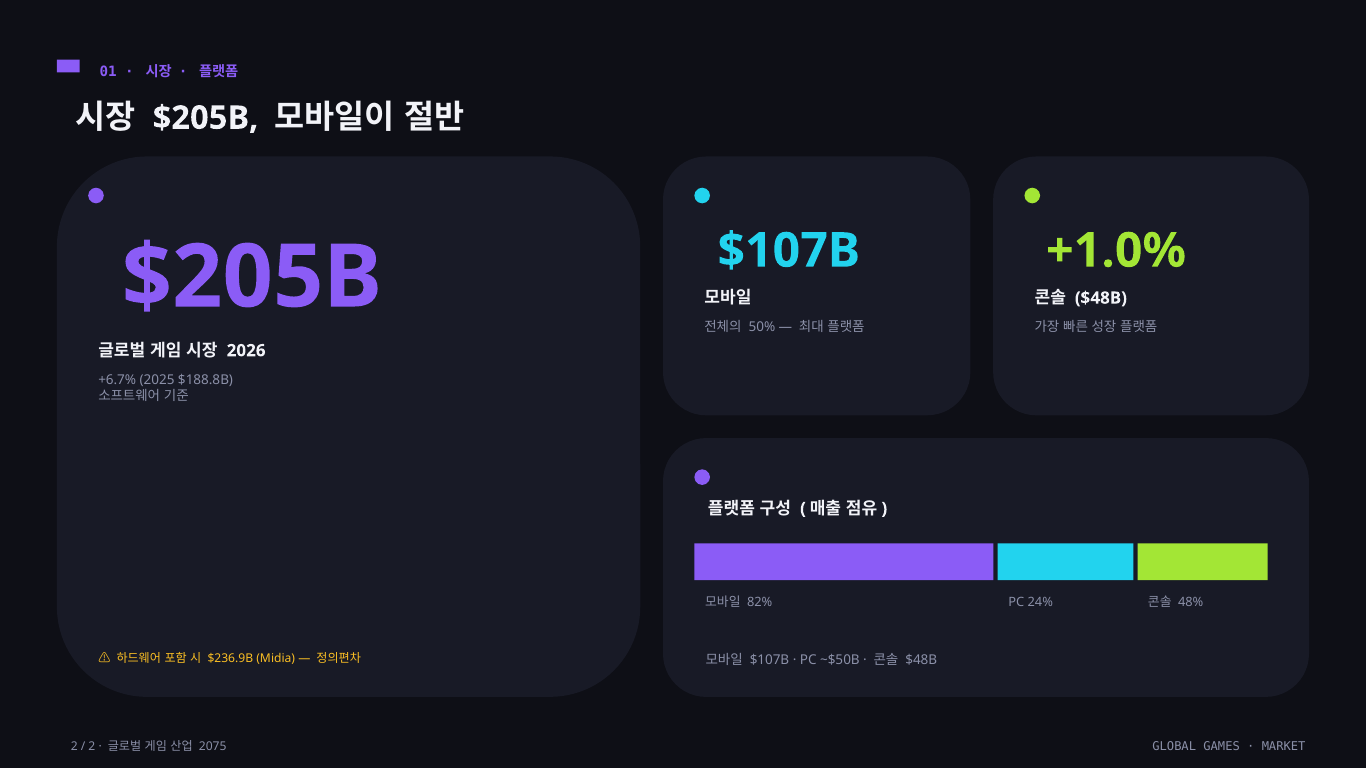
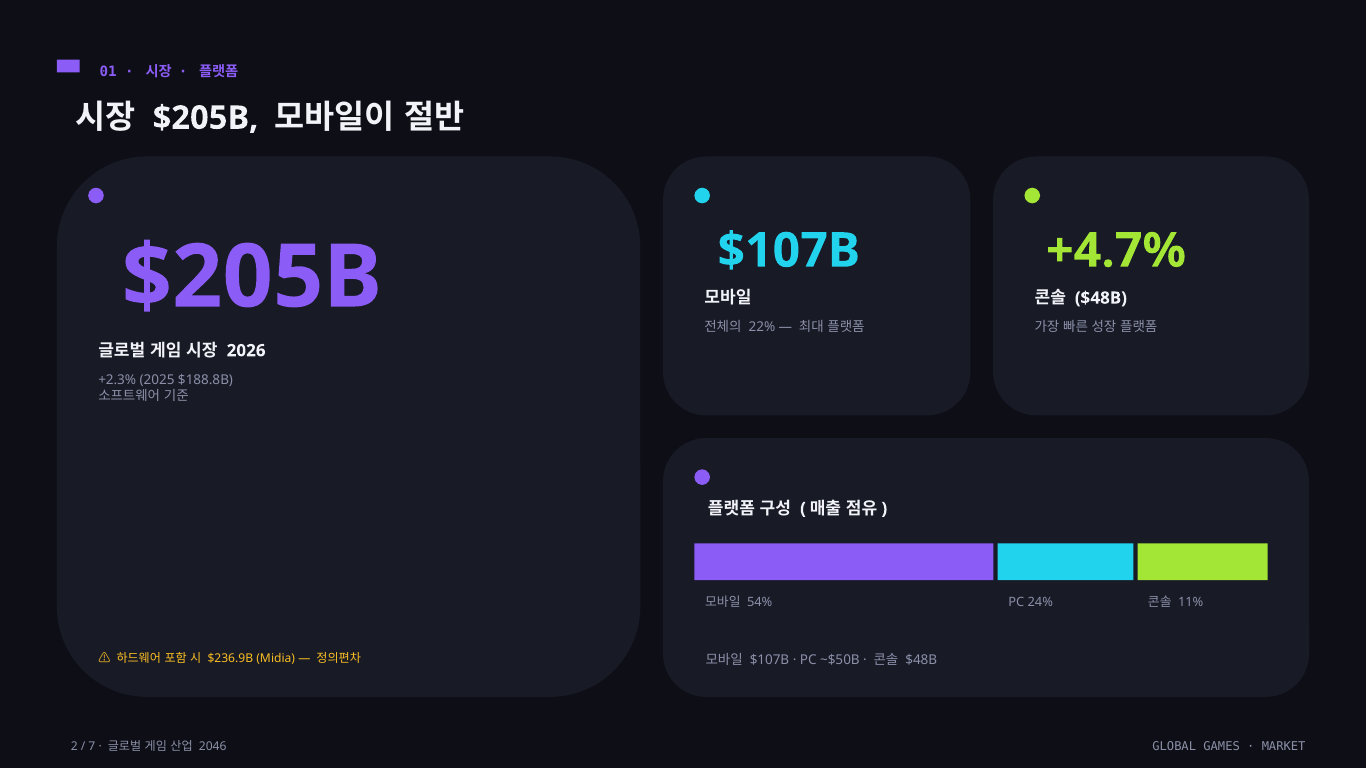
+1.0%: +1.0% -> +4.7%
50%: 50% -> 22%
+6.7%: +6.7% -> +2.3%
82%: 82% -> 54%
48%: 48% -> 11%
2 at (92, 747): 2 -> 7
2075: 2075 -> 2046
